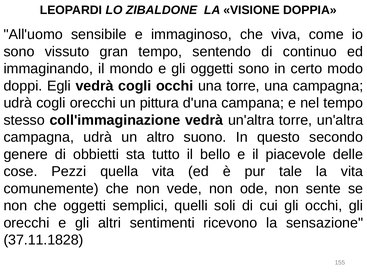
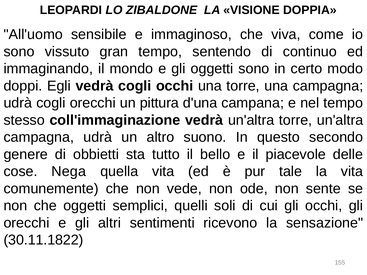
Pezzi: Pezzi -> Nega
37.11.1828: 37.11.1828 -> 30.11.1822
